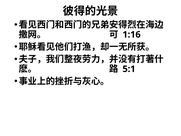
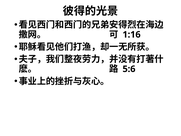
5:1: 5:1 -> 5:6
